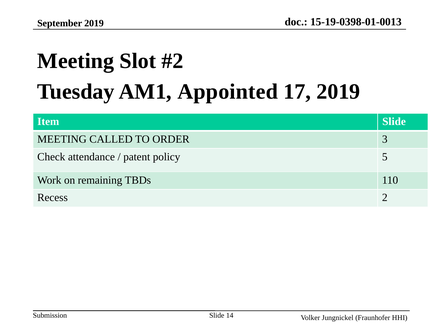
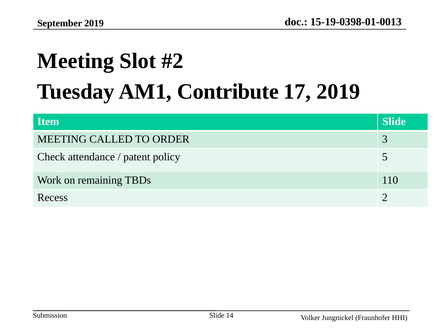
Appointed: Appointed -> Contribute
